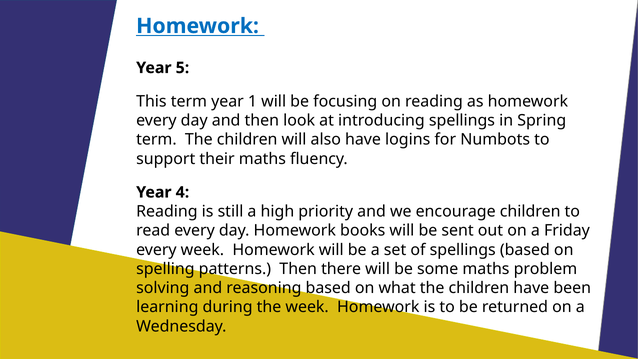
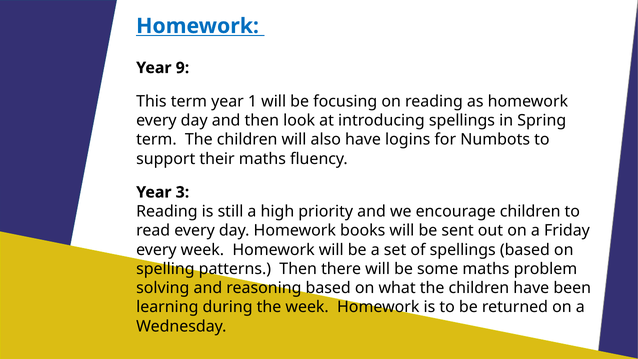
5: 5 -> 9
4: 4 -> 3
